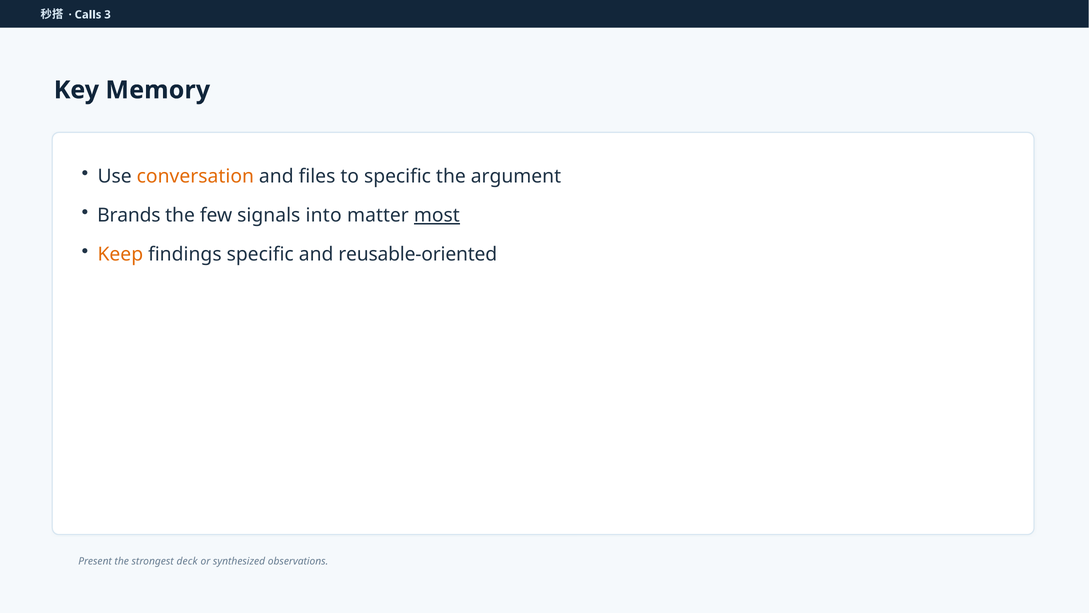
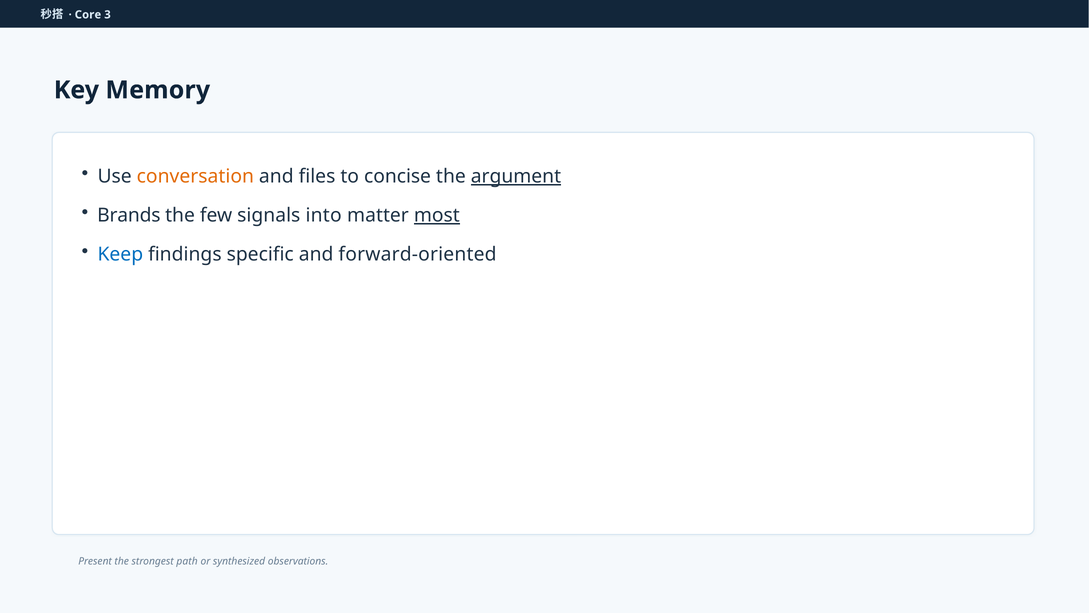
Calls: Calls -> Core
to specific: specific -> concise
argument underline: none -> present
Keep colour: orange -> blue
reusable-oriented: reusable-oriented -> forward-oriented
deck: deck -> path
